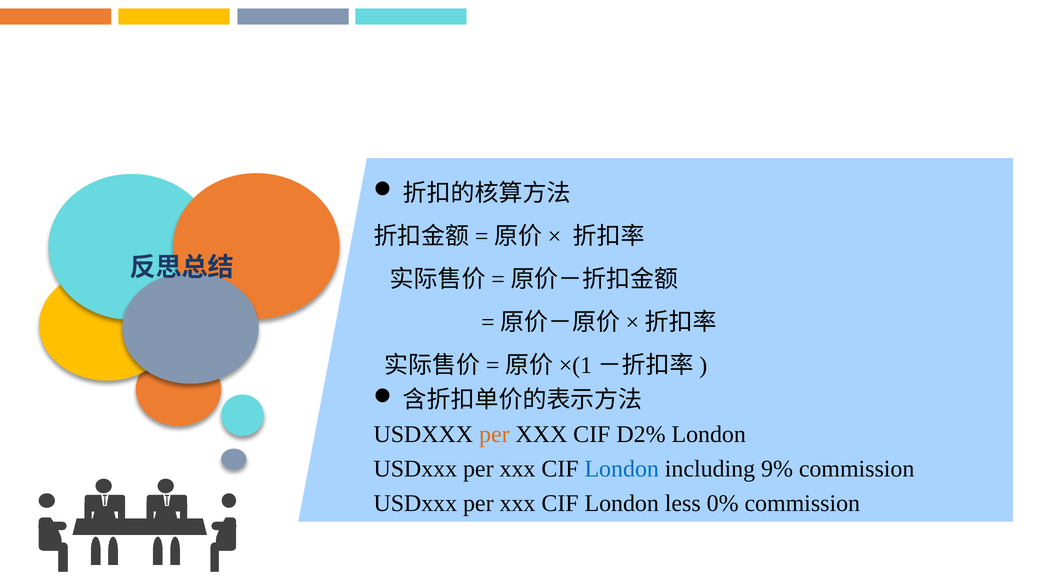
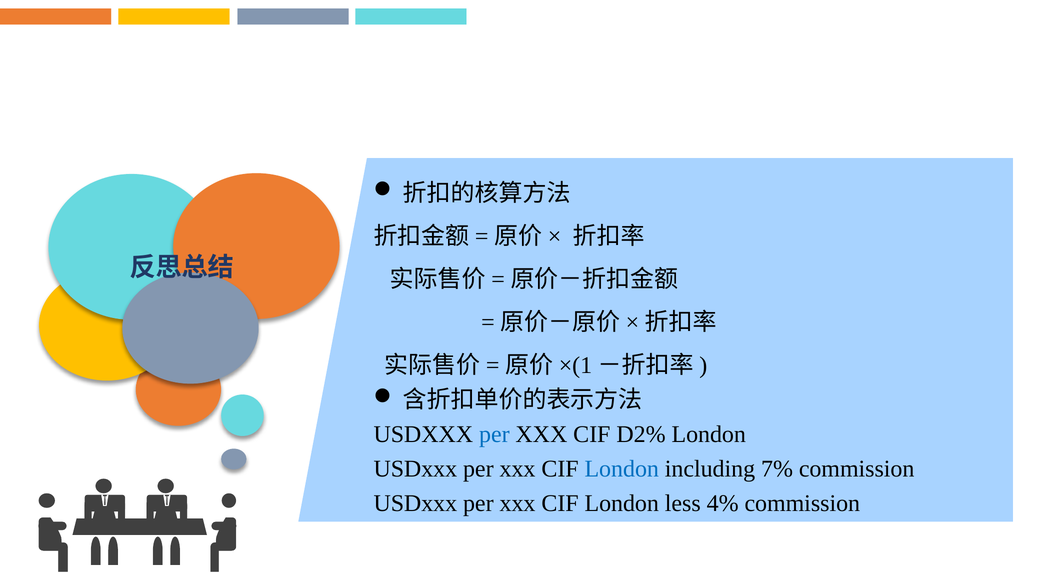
per at (494, 435) colour: orange -> blue
9%: 9% -> 7%
0%: 0% -> 4%
